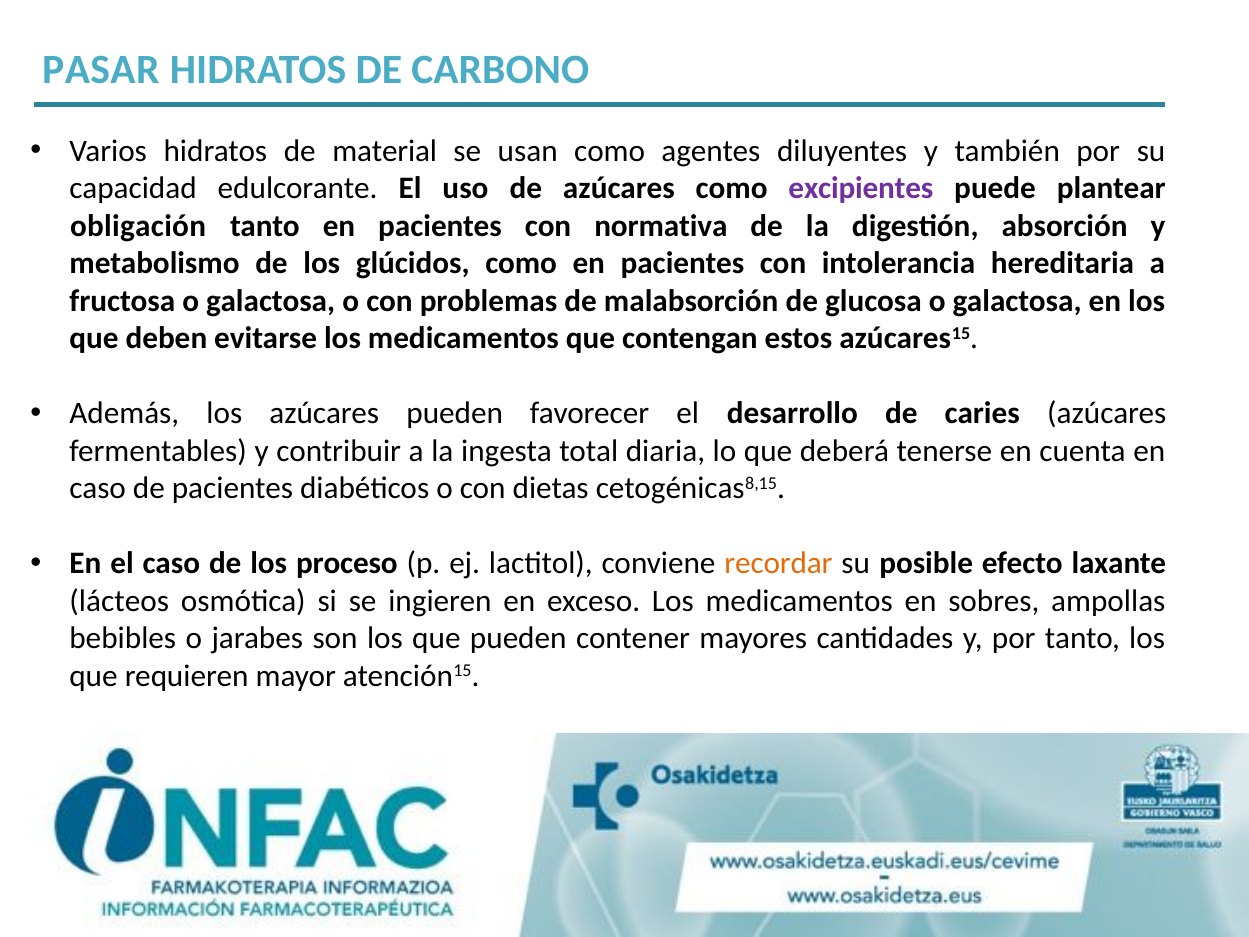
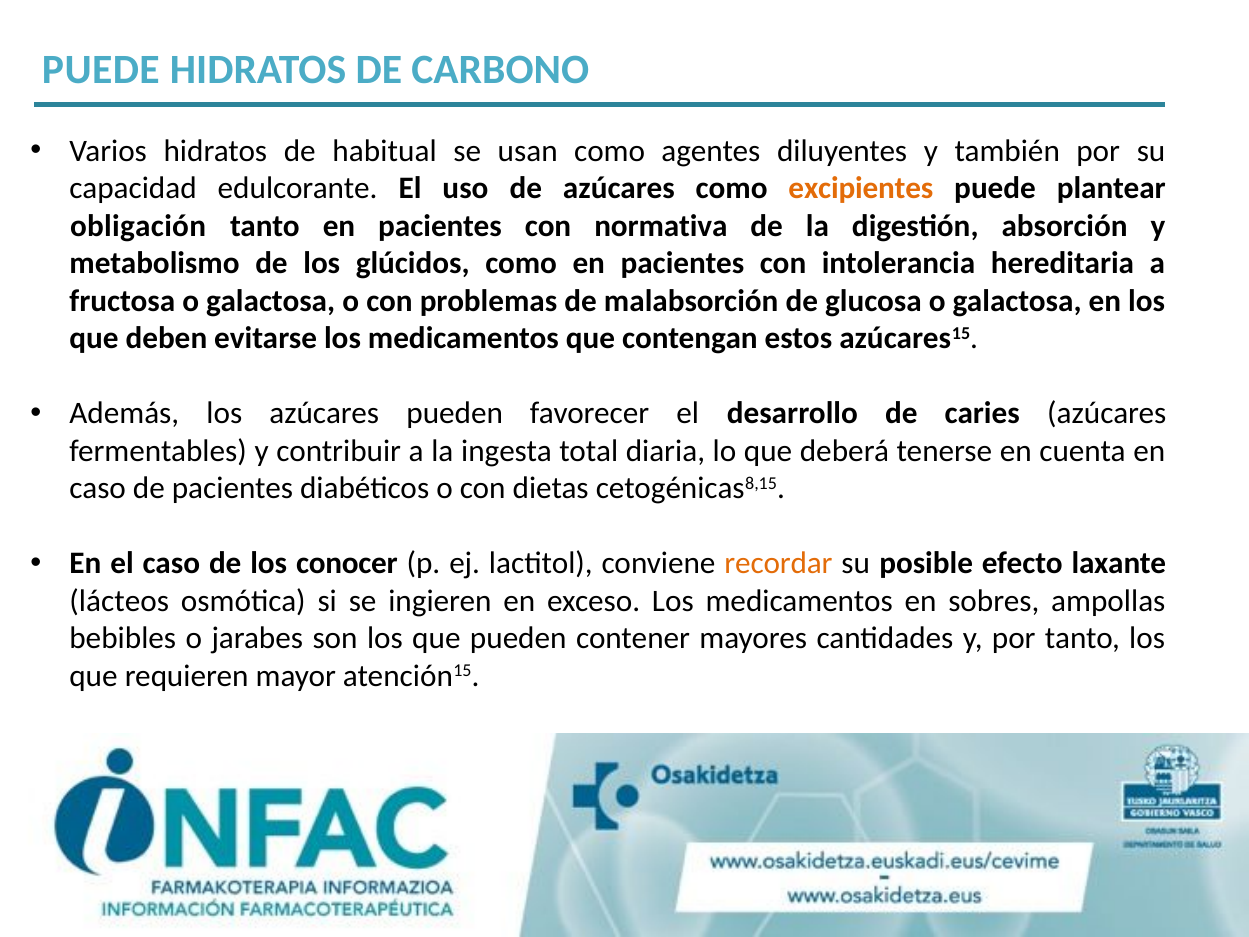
PASAR at (101, 70): PASAR -> PUEDE
material: material -> habitual
excipientes colour: purple -> orange
proceso: proceso -> conocer
